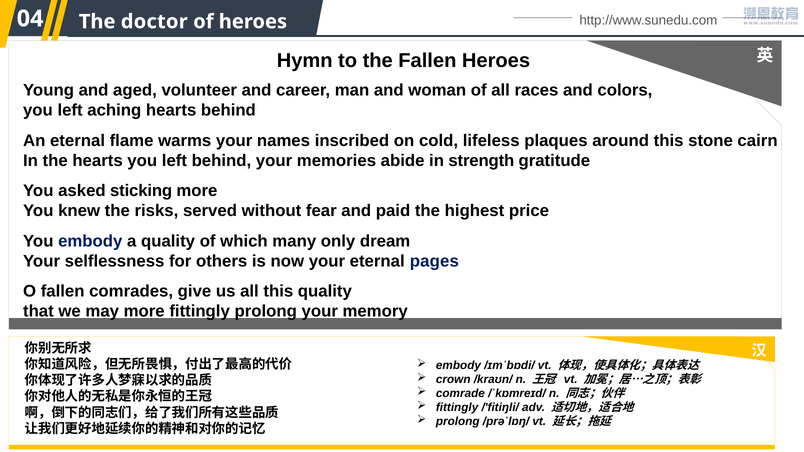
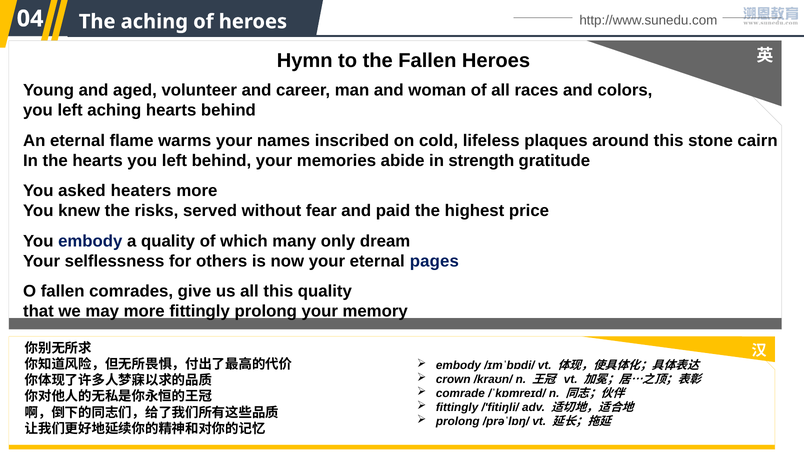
The doctor: doctor -> aching
sticking: sticking -> heaters
